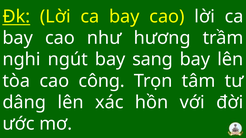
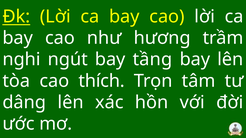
sang: sang -> tầng
công: công -> thích
